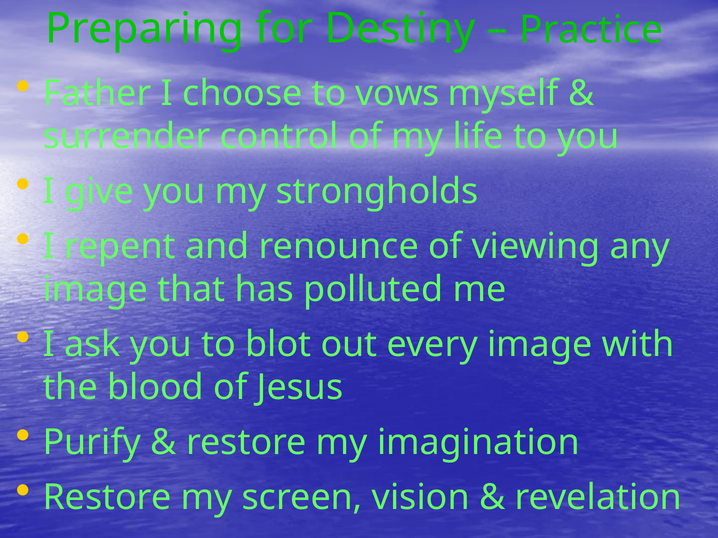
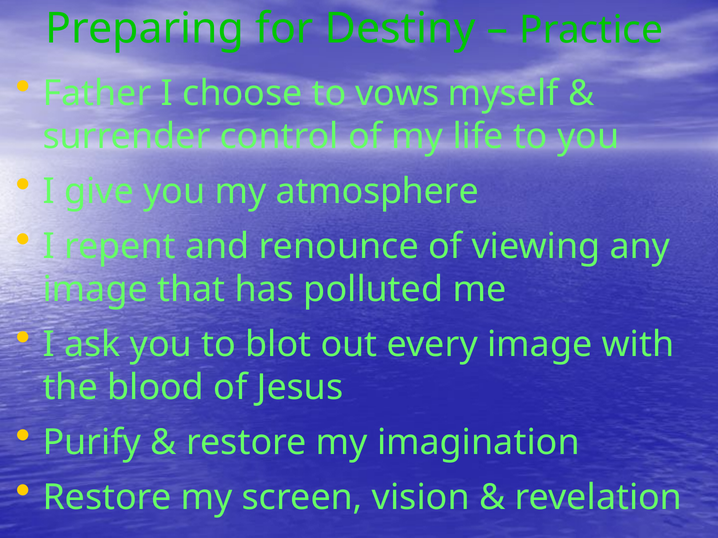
strongholds: strongholds -> atmosphere
